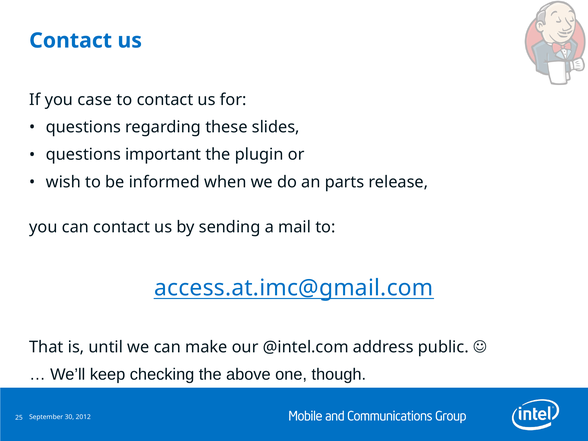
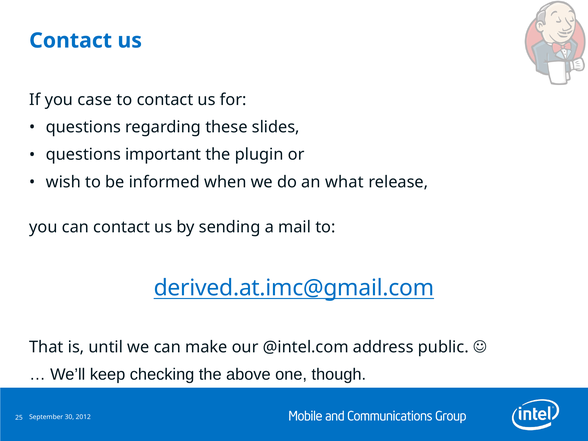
parts: parts -> what
access.at.imc@gmail.com: access.at.imc@gmail.com -> derived.at.imc@gmail.com
